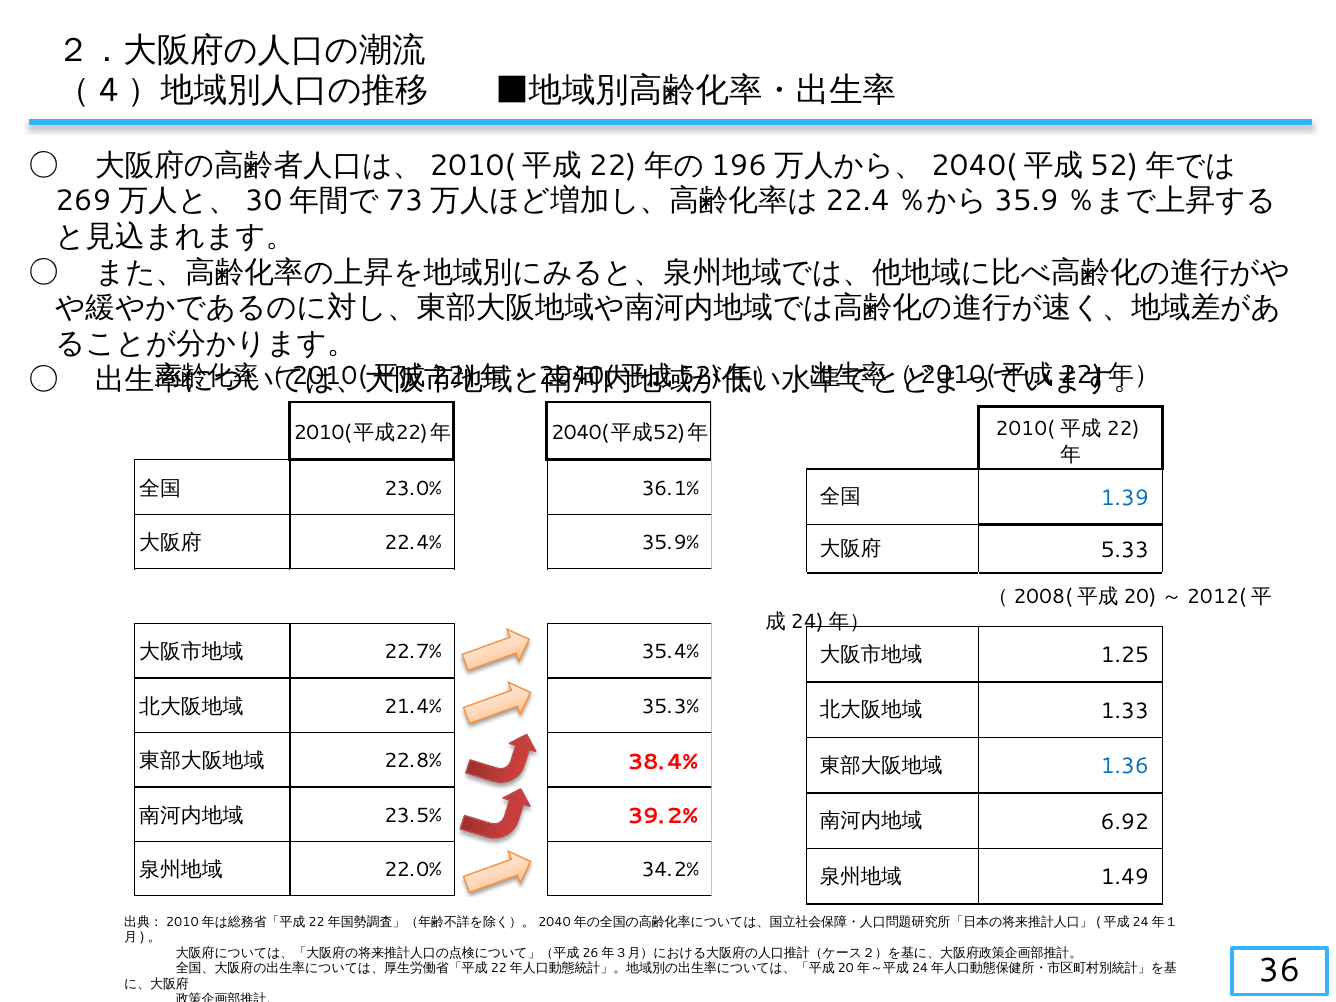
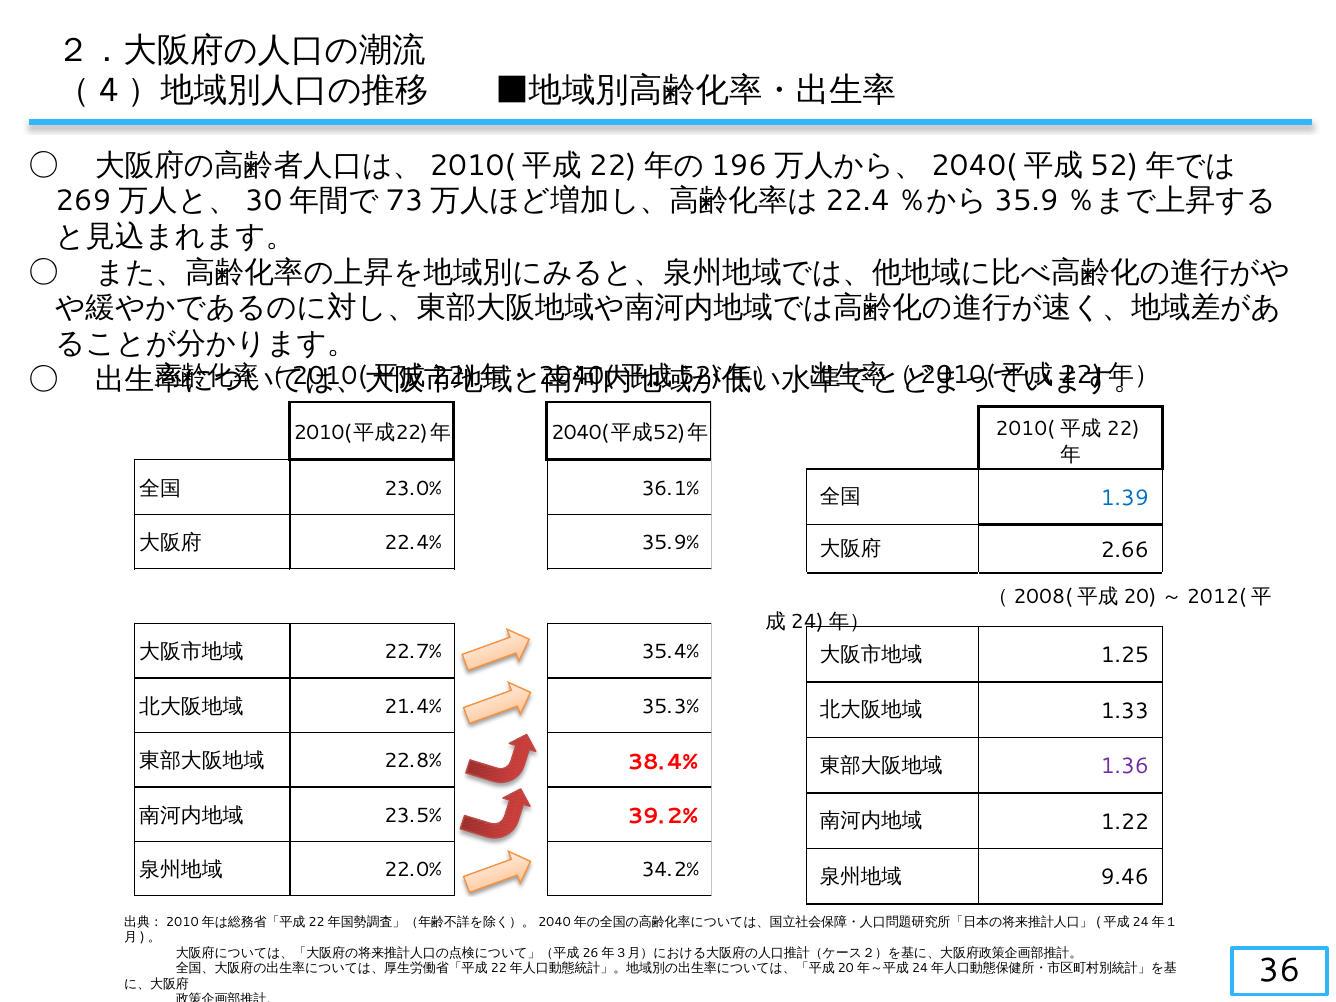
5.33: 5.33 -> 2.66
1.36 colour: blue -> purple
6.92: 6.92 -> 1.22
1.49: 1.49 -> 9.46
